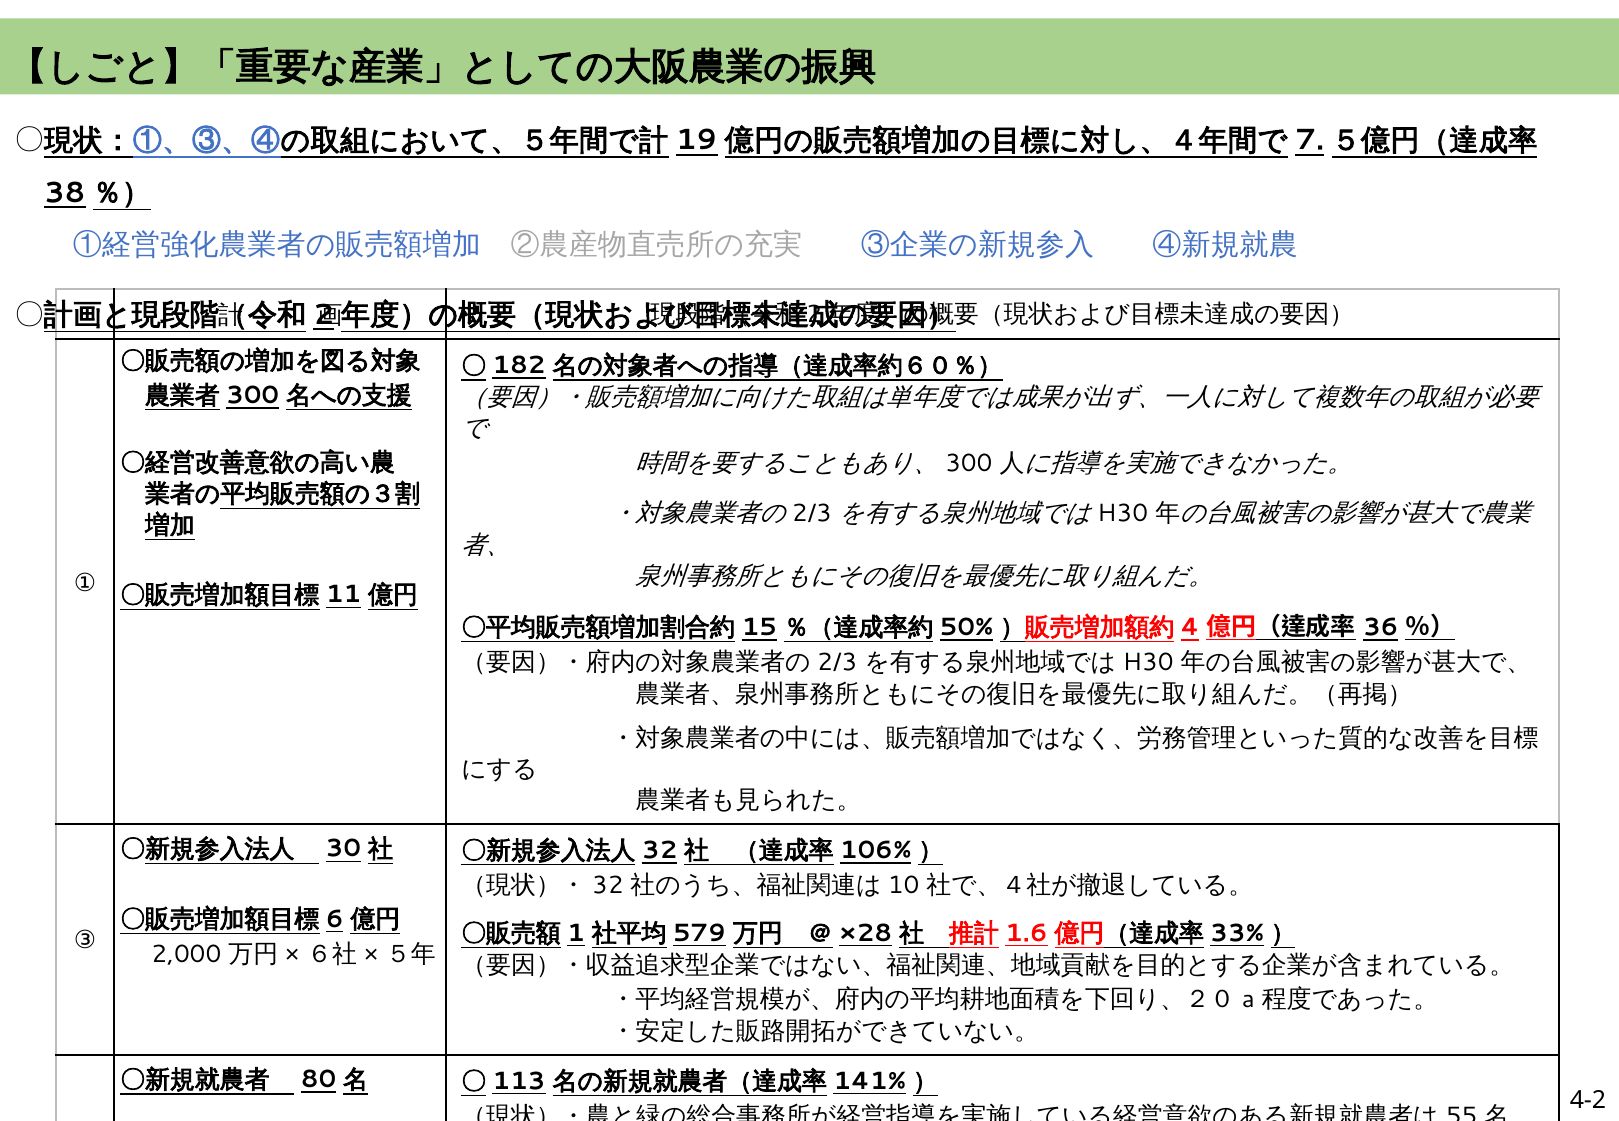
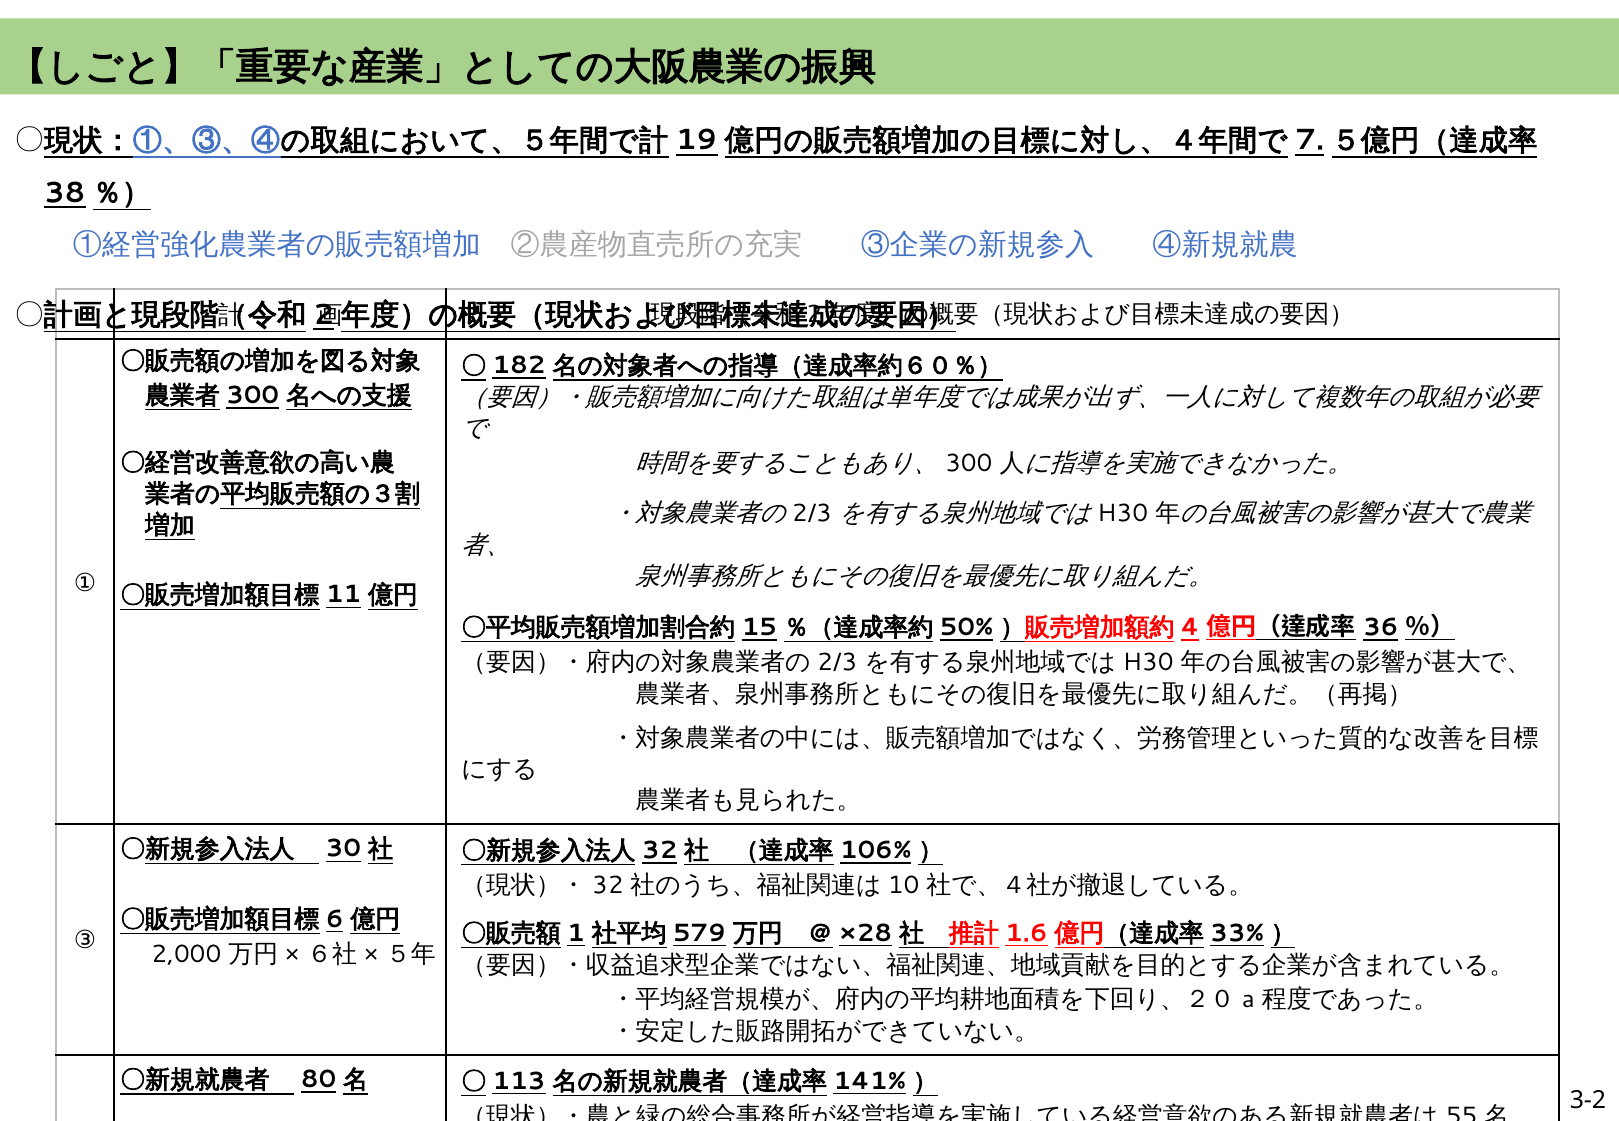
4-2: 4-2 -> 3-2
